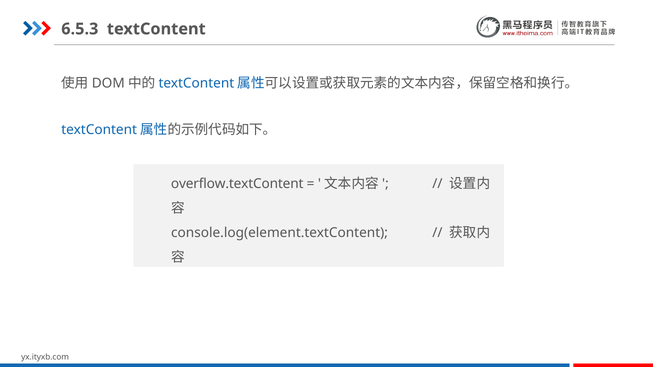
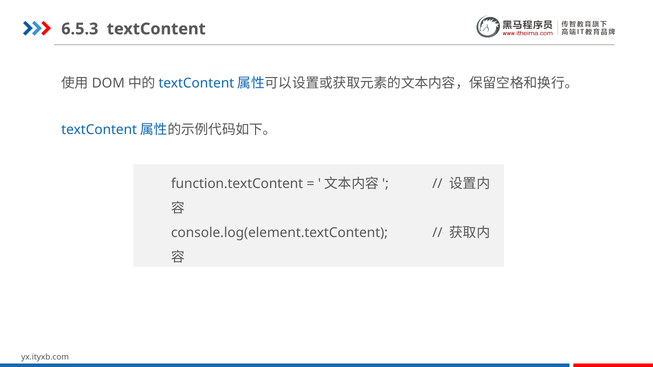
overflow.textContent: overflow.textContent -> function.textContent
